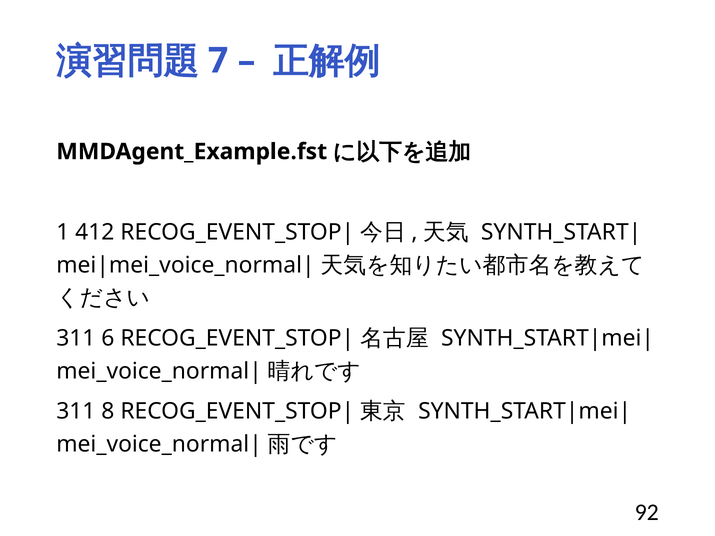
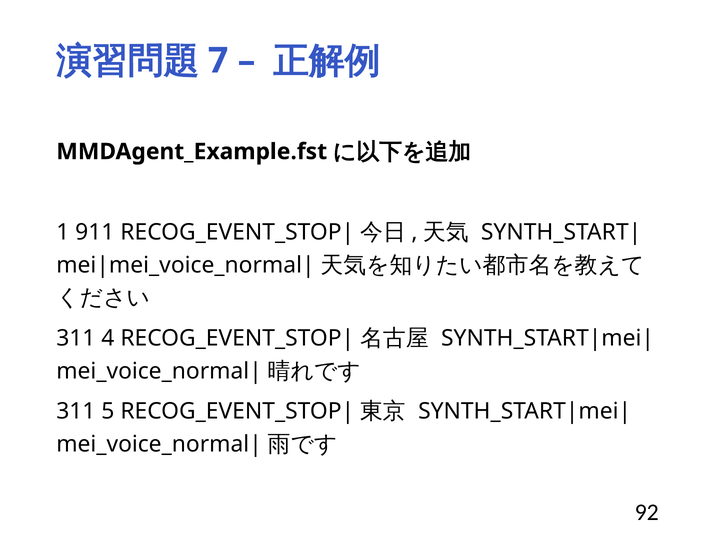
412: 412 -> 911
6: 6 -> 4
8: 8 -> 5
